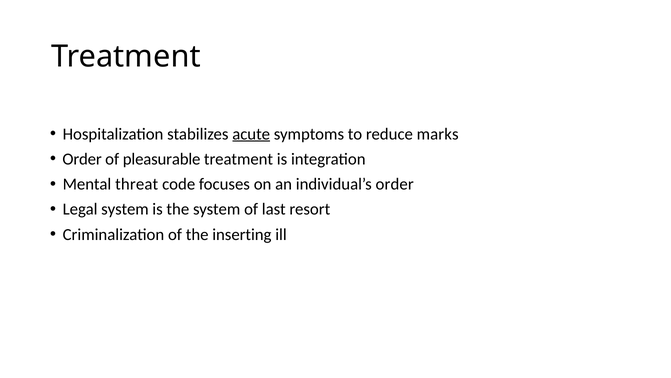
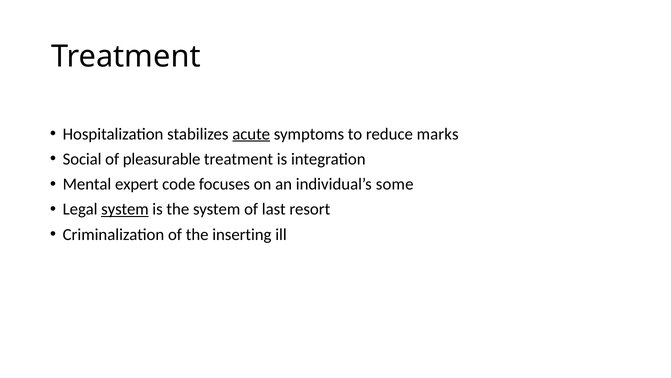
Order at (82, 159): Order -> Social
threat: threat -> expert
individual’s order: order -> some
system at (125, 209) underline: none -> present
